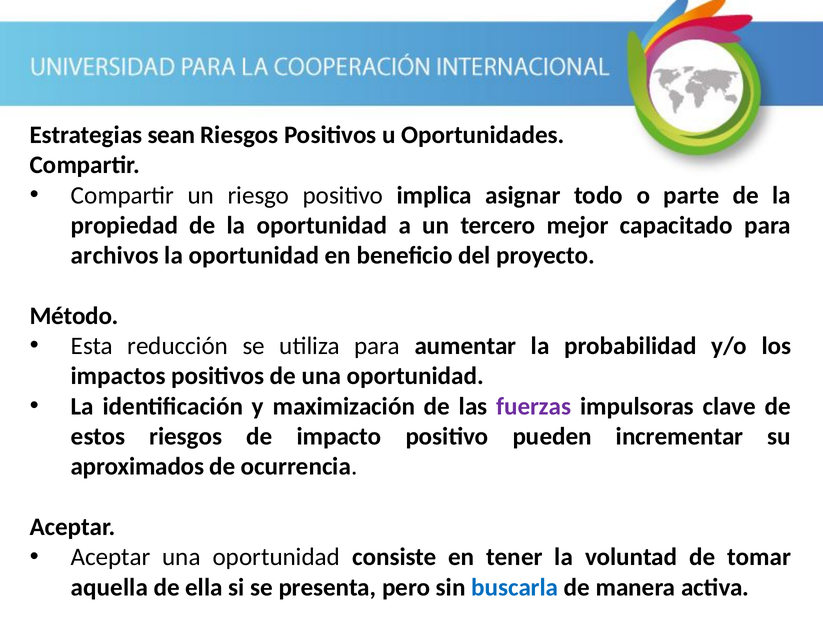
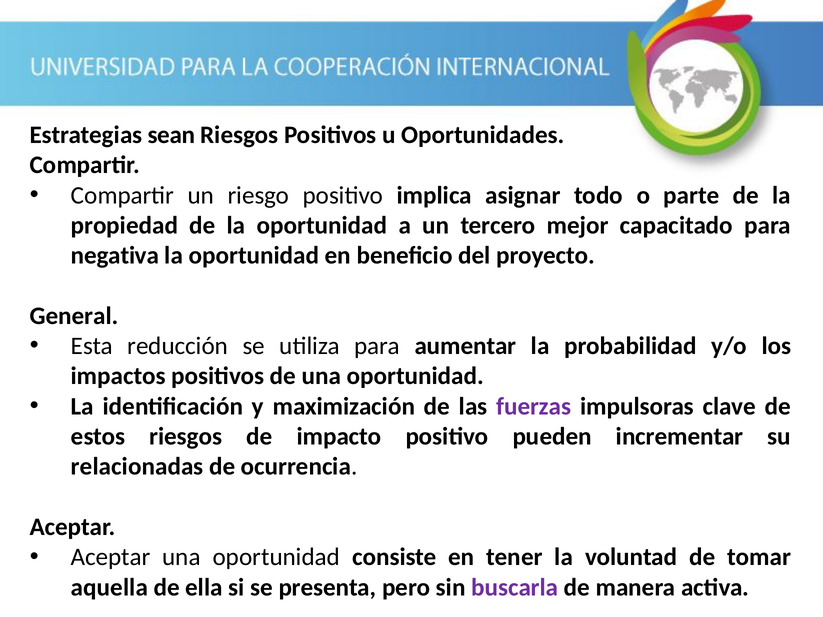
archivos: archivos -> negativa
Método: Método -> General
aproximados: aproximados -> relacionadas
buscarla colour: blue -> purple
